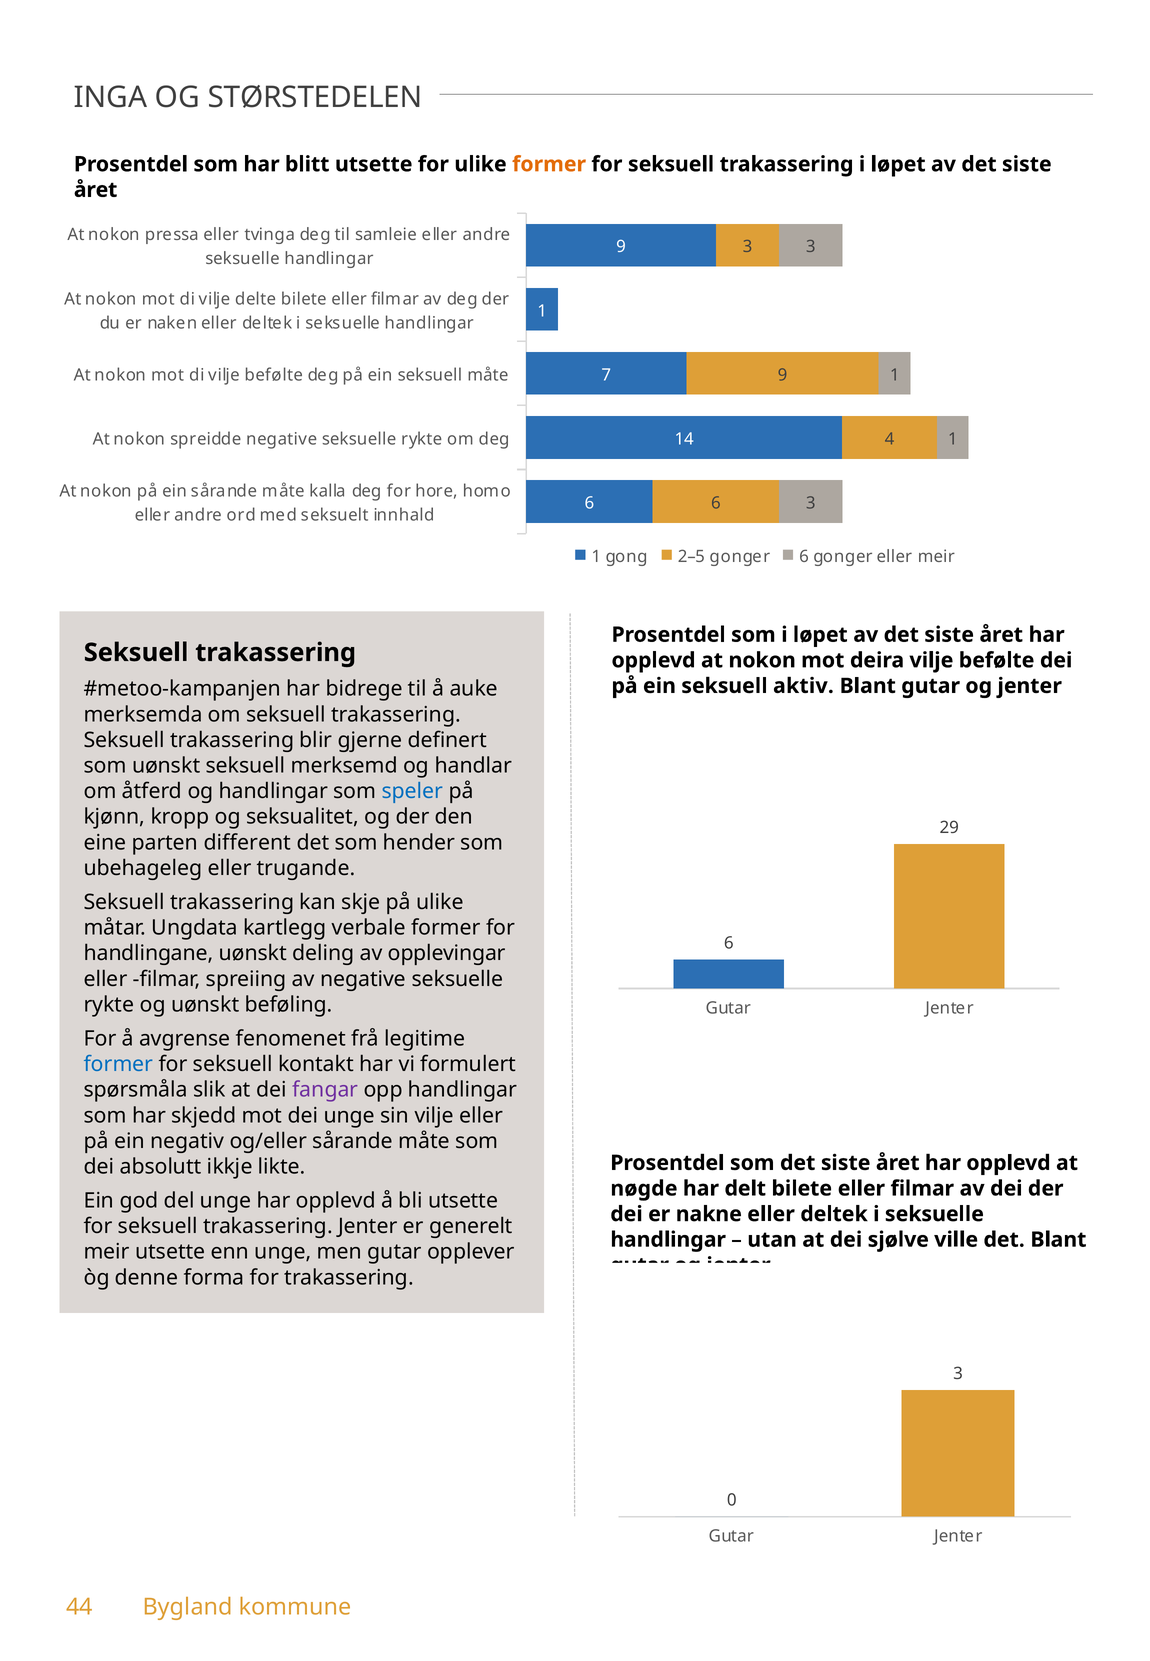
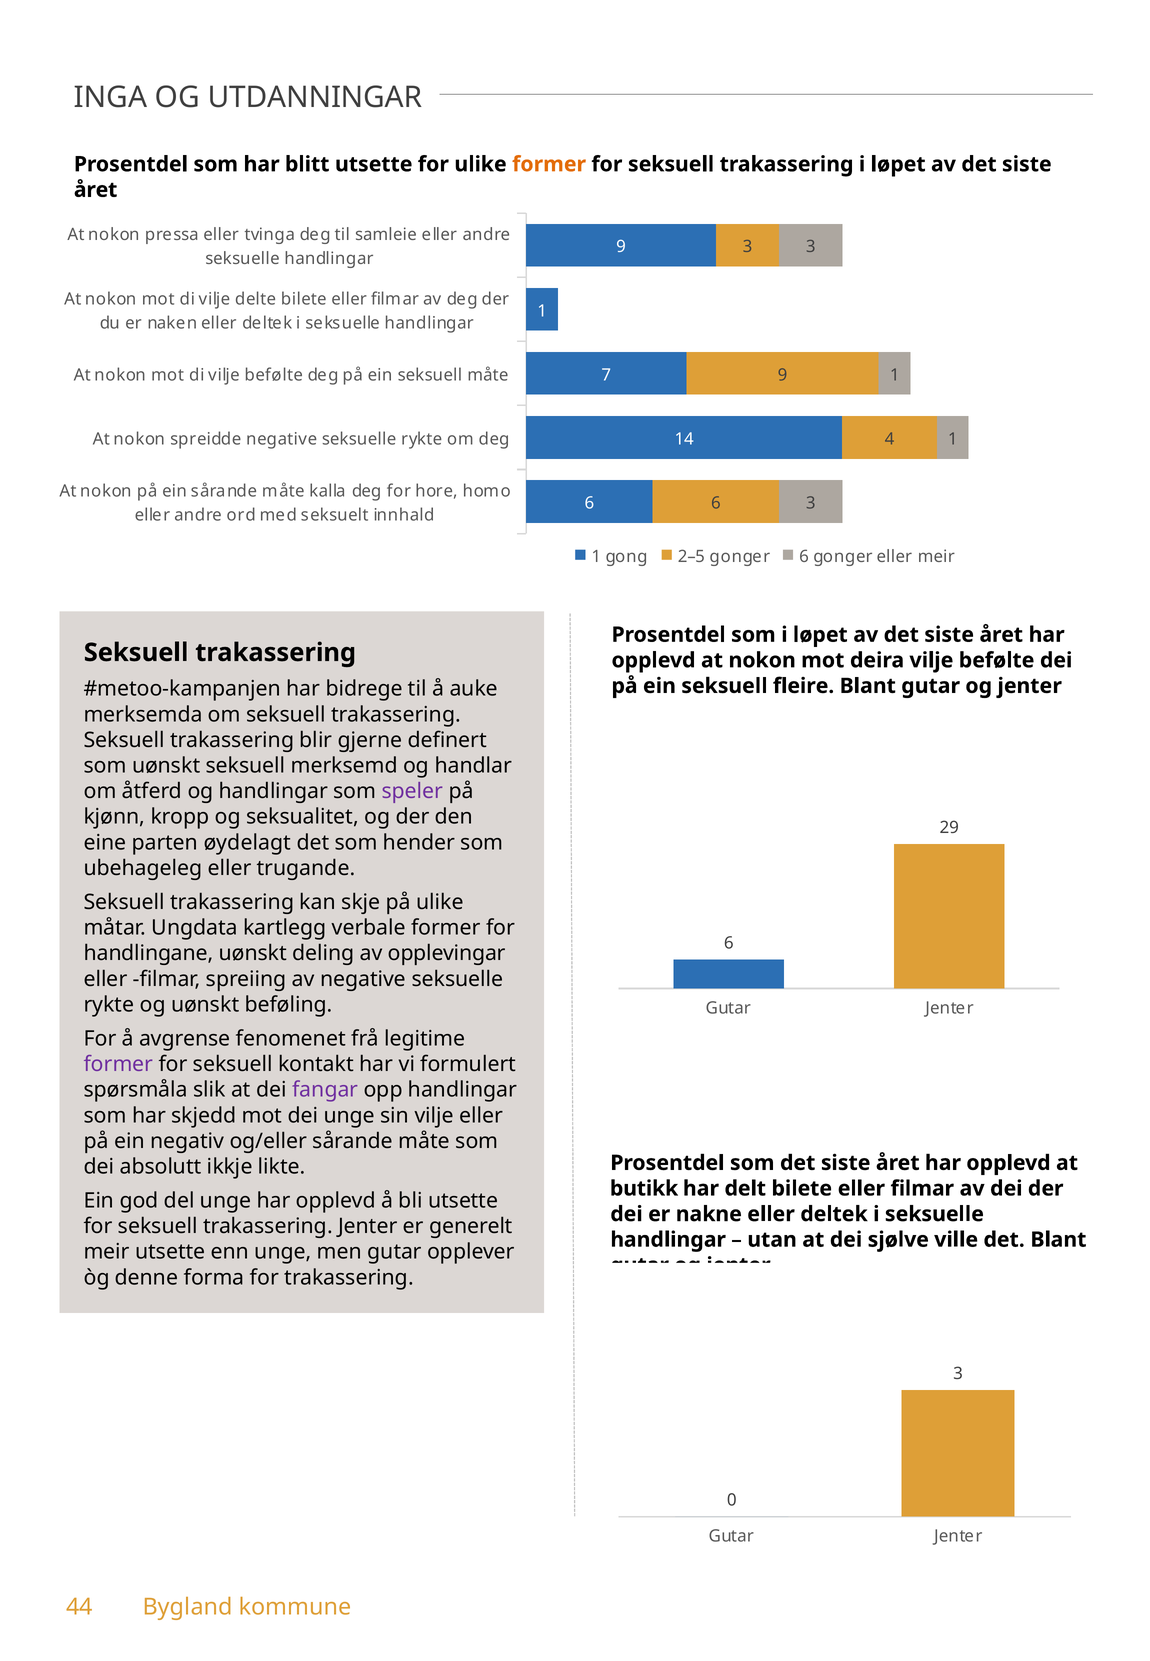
STØRSTEDELEN: STØRSTEDELEN -> UTDANNINGAR
aktiv: aktiv -> fleire
speler colour: blue -> purple
different: different -> øydelagt
former at (118, 1064) colour: blue -> purple
nøgde: nøgde -> butikk
